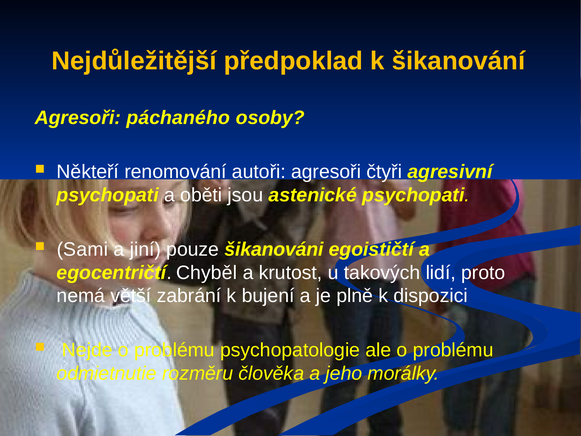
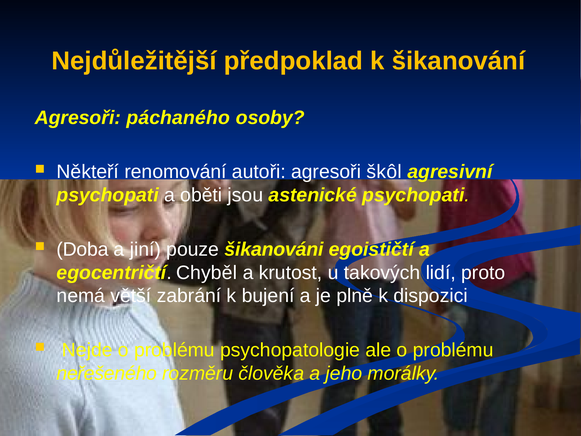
čtyři: čtyři -> škôl
Sami: Sami -> Doba
odmietnutie: odmietnutie -> neřešeného
